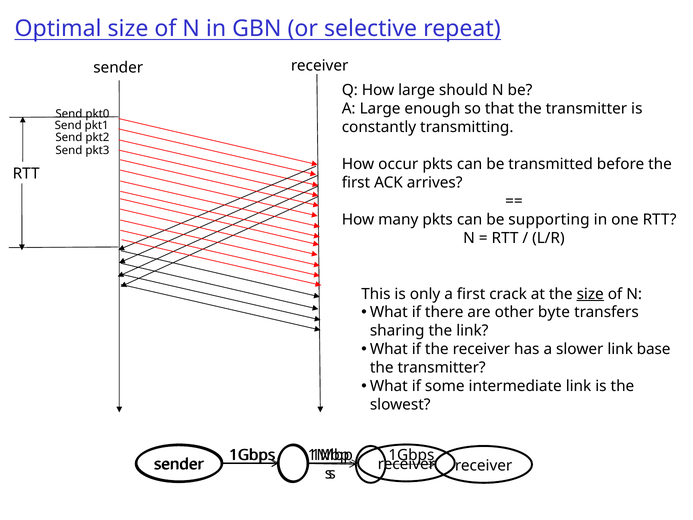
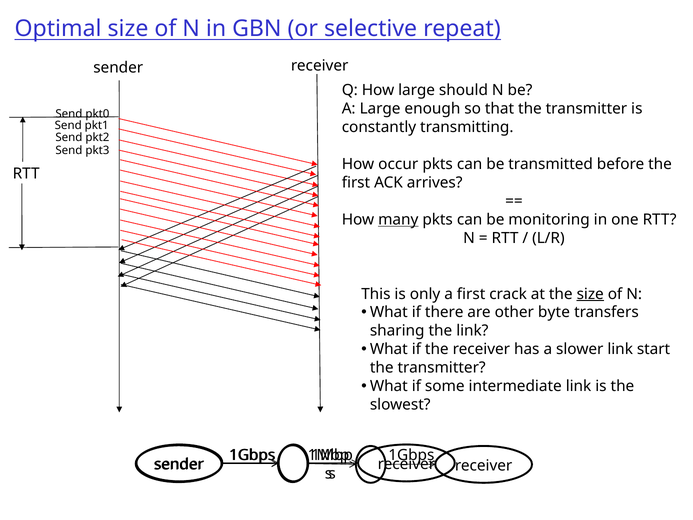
many underline: none -> present
supporting: supporting -> monitoring
base: base -> start
